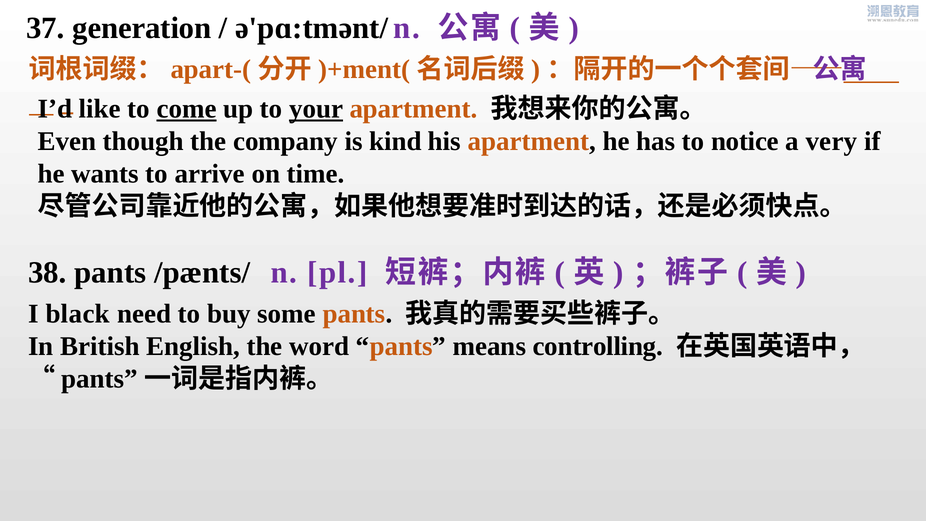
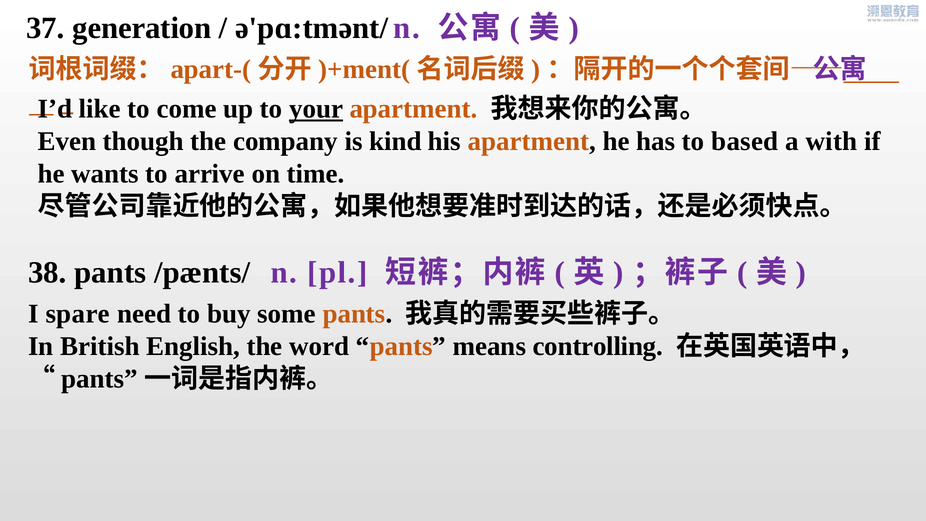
come underline: present -> none
notice: notice -> based
very: very -> with
black: black -> spare
